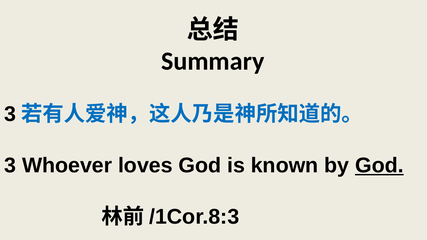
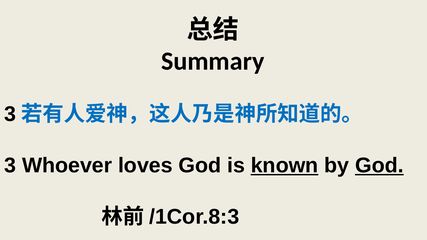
known underline: none -> present
